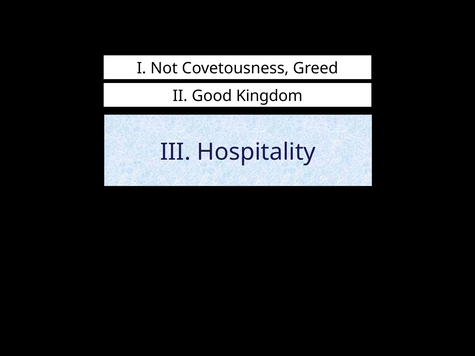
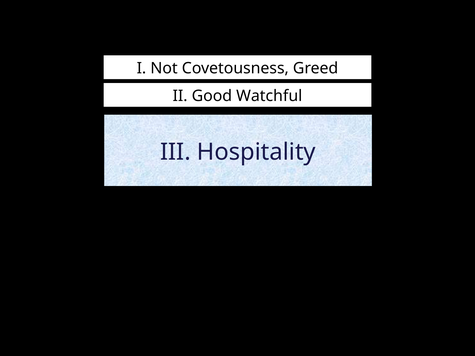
Kingdom: Kingdom -> Watchful
